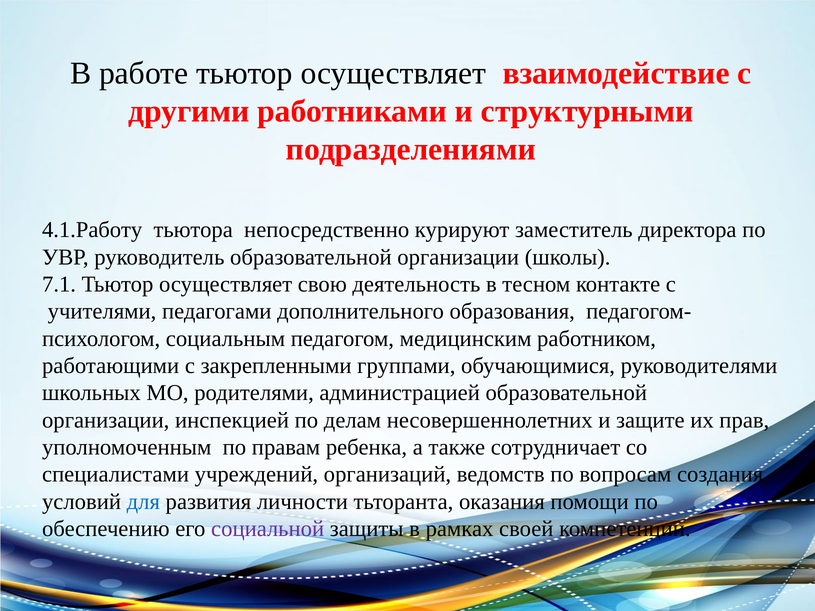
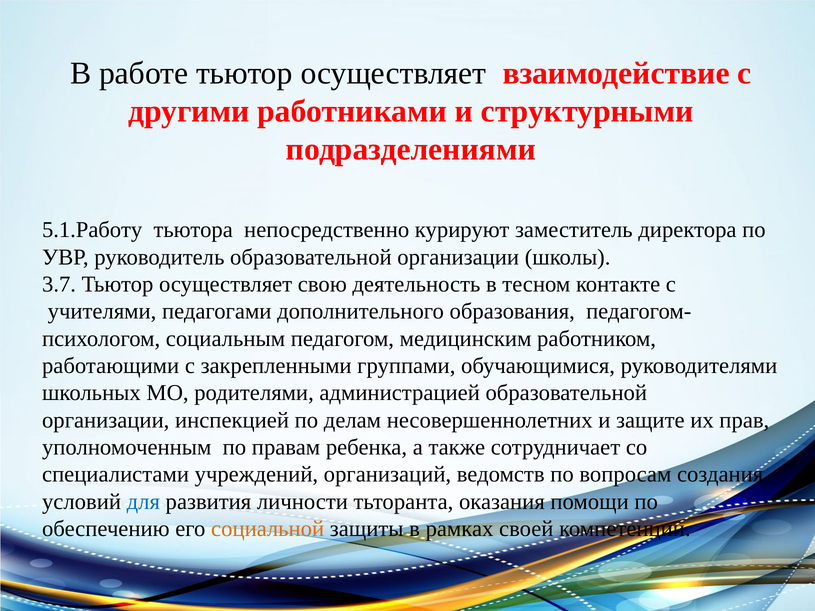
4.1.Работу: 4.1.Работу -> 5.1.Работу
7.1: 7.1 -> 3.7
социальной colour: purple -> orange
